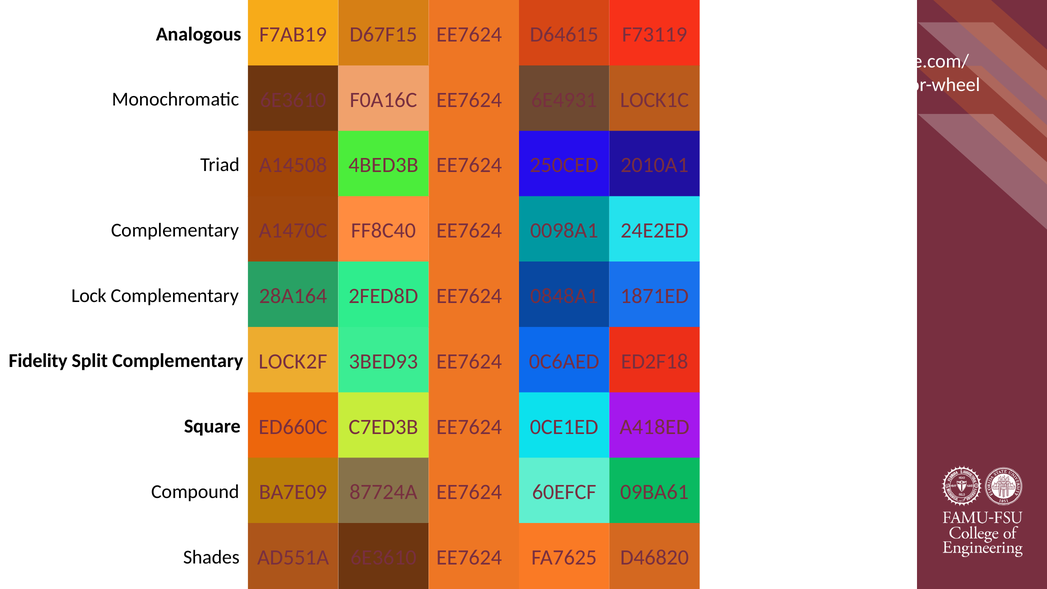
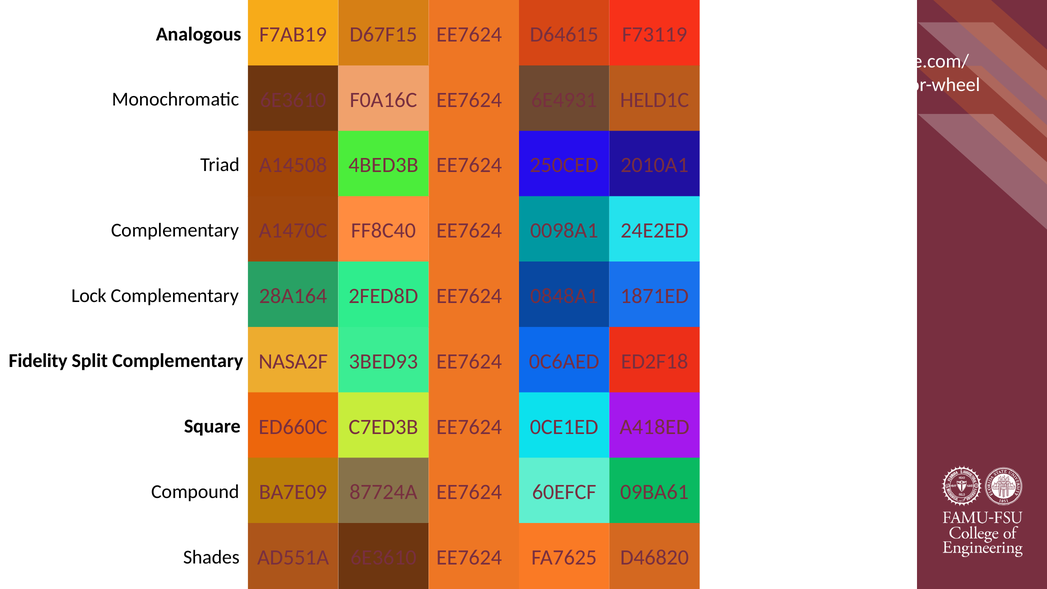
LOCK1C: LOCK1C -> HELD1C
LOCK2F: LOCK2F -> NASA2F
